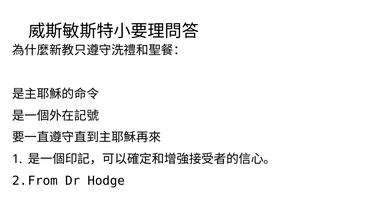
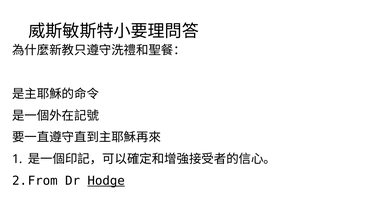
Hodge underline: none -> present
